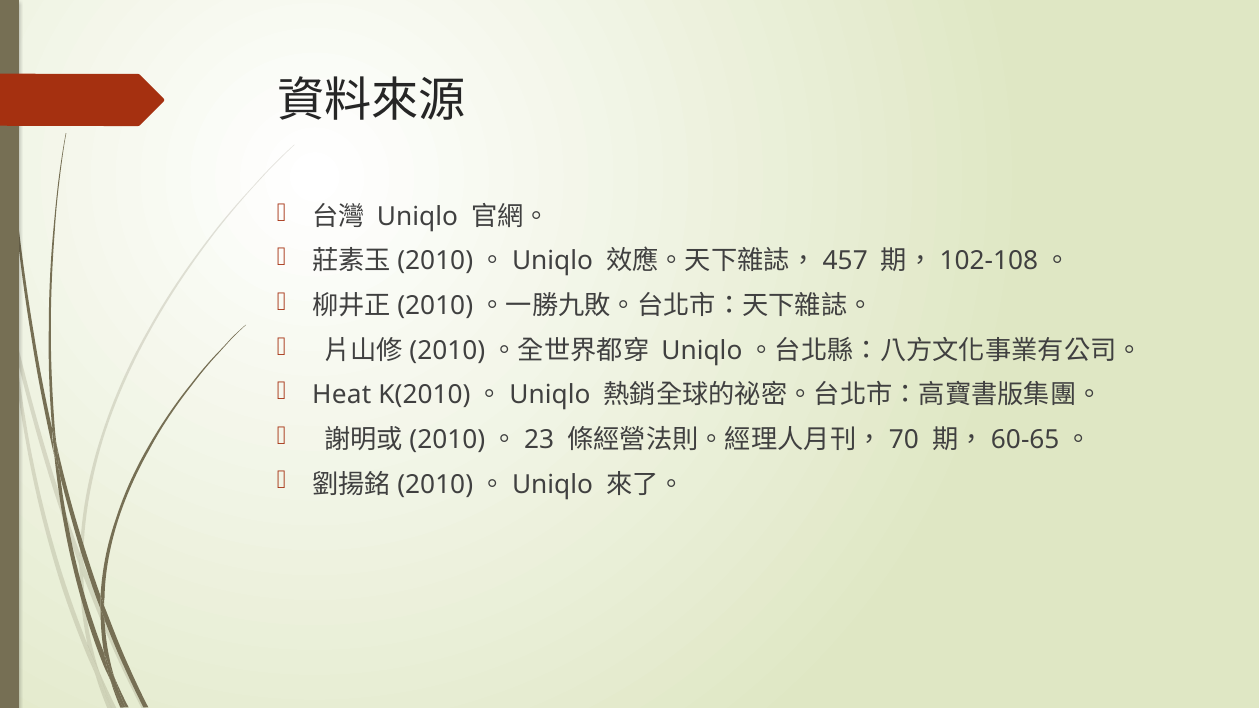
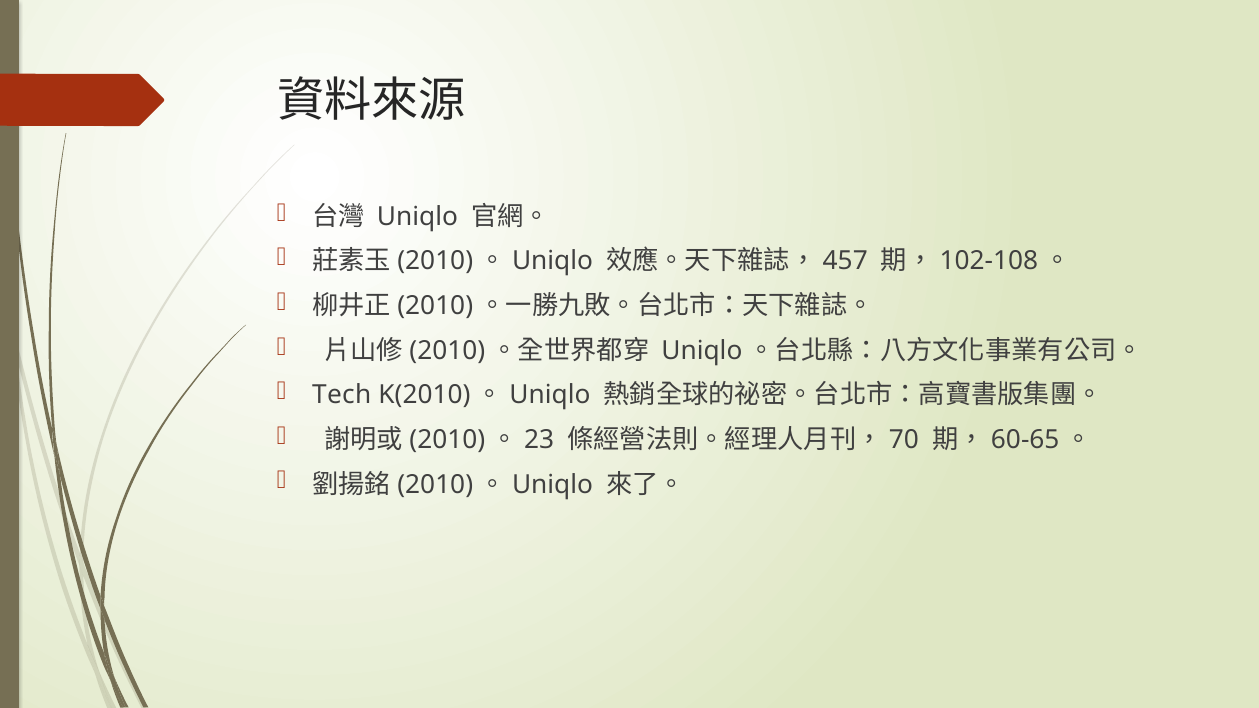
Heat: Heat -> Tech
